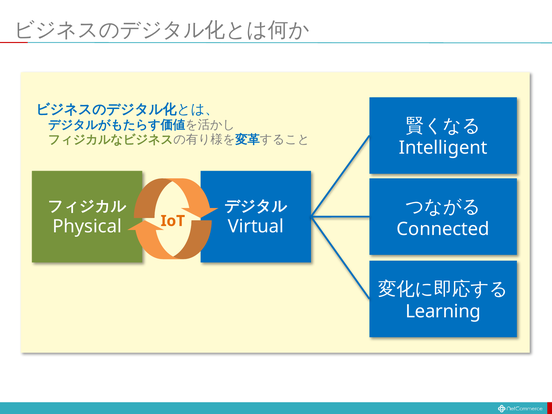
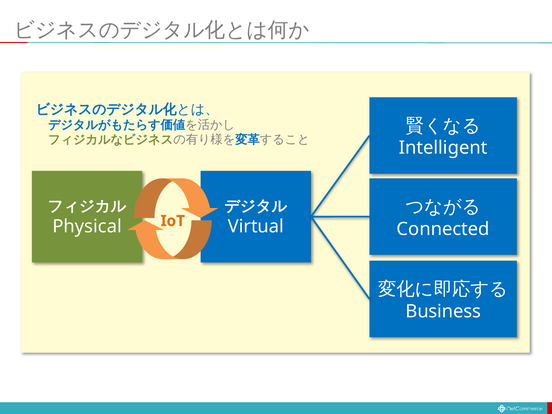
Learning: Learning -> Business
